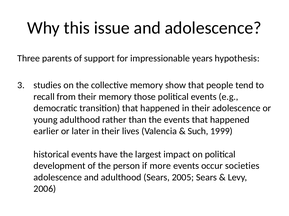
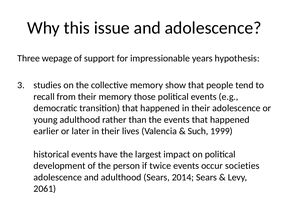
parents: parents -> wepage
more: more -> twice
2005: 2005 -> 2014
2006: 2006 -> 2061
